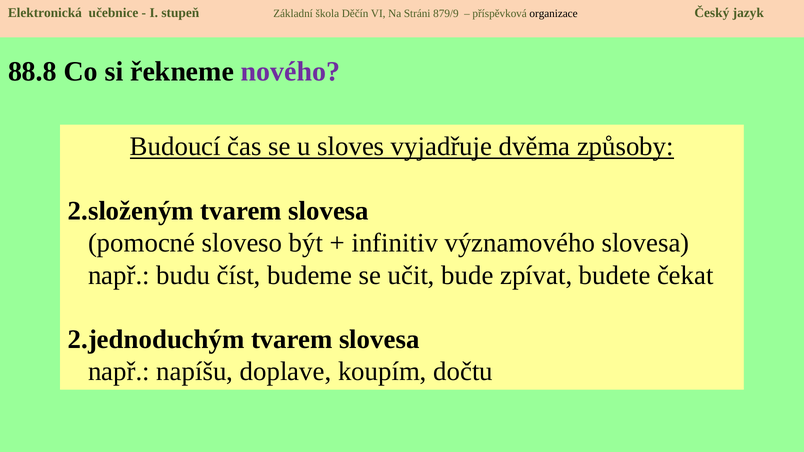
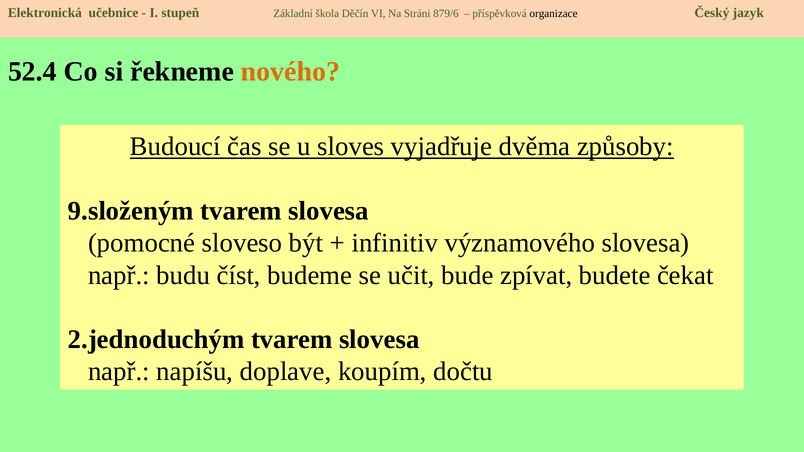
879/9: 879/9 -> 879/6
88.8: 88.8 -> 52.4
nového colour: purple -> orange
2.složeným: 2.složeným -> 9.složeným
